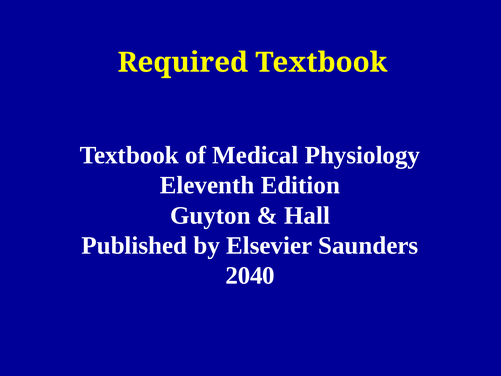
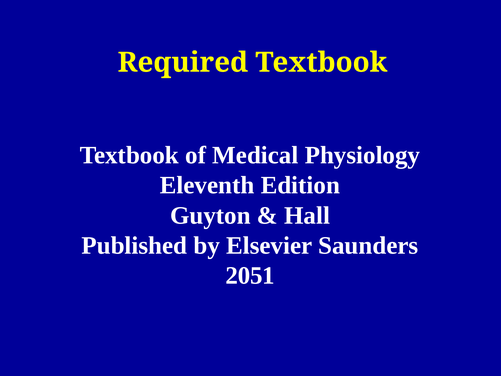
2040: 2040 -> 2051
